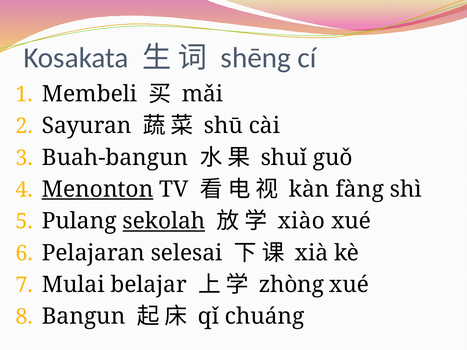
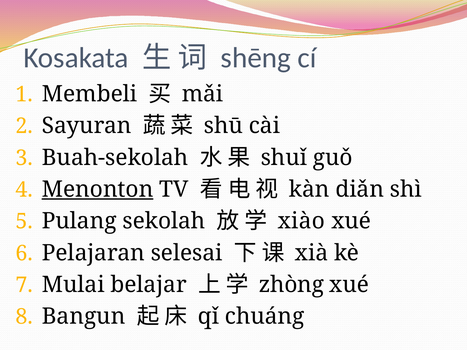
Buah-bangun: Buah-bangun -> Buah-sekolah
fàng: fàng -> diǎn
sekolah underline: present -> none
